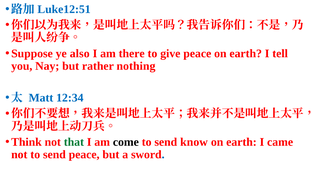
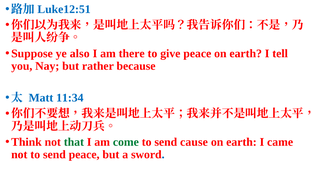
nothing: nothing -> because
12:34: 12:34 -> 11:34
come colour: black -> green
know: know -> cause
